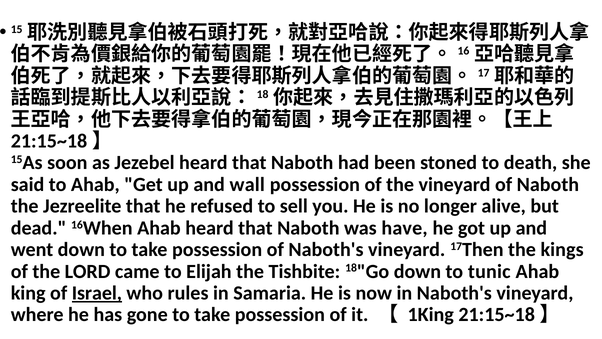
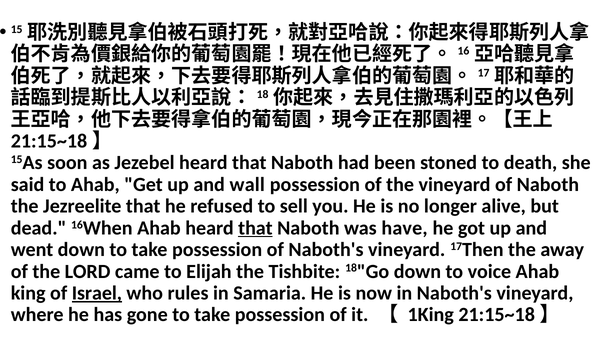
that at (255, 228) underline: none -> present
kings: kings -> away
tunic: tunic -> voice
